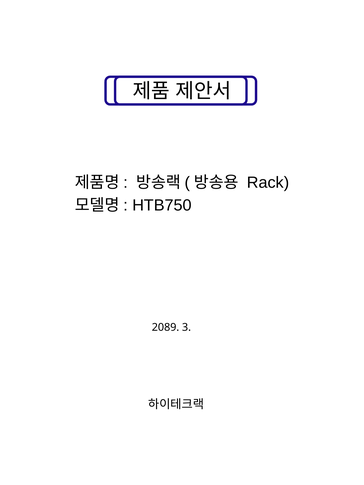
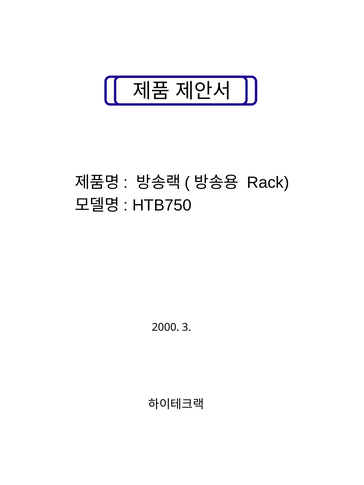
2089: 2089 -> 2000
